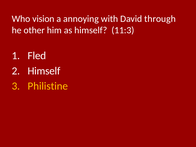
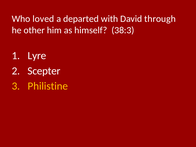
vision: vision -> loved
annoying: annoying -> departed
11:3: 11:3 -> 38:3
Fled: Fled -> Lyre
Himself at (44, 71): Himself -> Scepter
